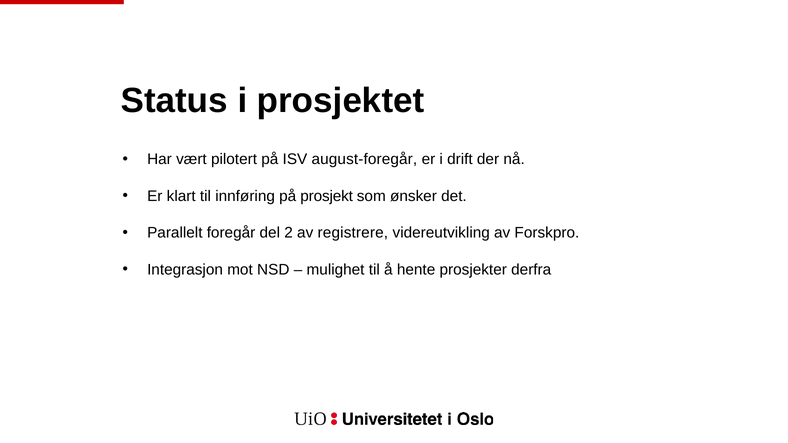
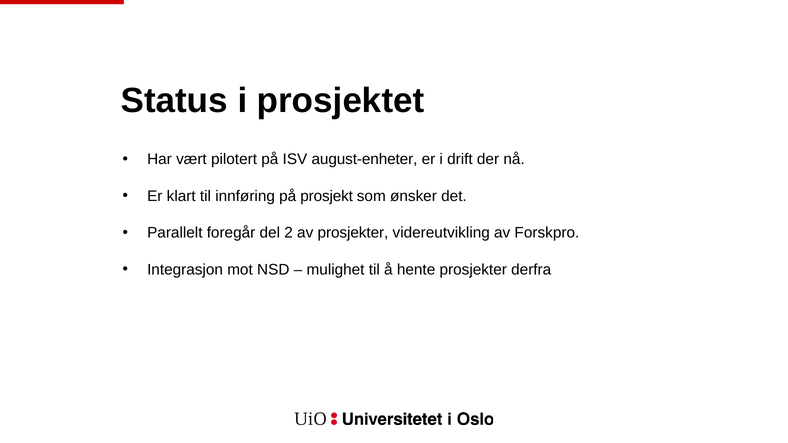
august-foregår: august-foregår -> august-enheter
av registrere: registrere -> prosjekter
